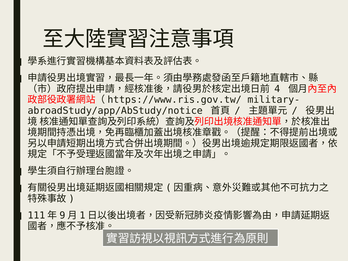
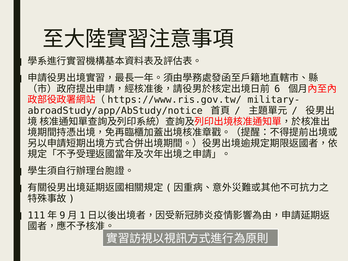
4: 4 -> 6
